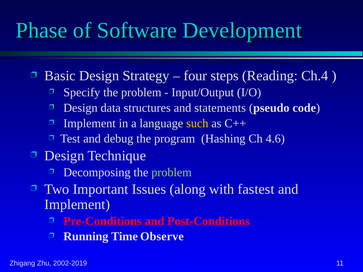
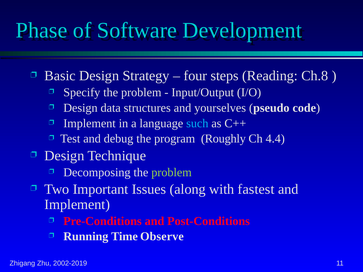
Ch.4: Ch.4 -> Ch.8
statements: statements -> yourselves
such colour: yellow -> light blue
Hashing: Hashing -> Roughly
4.6: 4.6 -> 4.4
